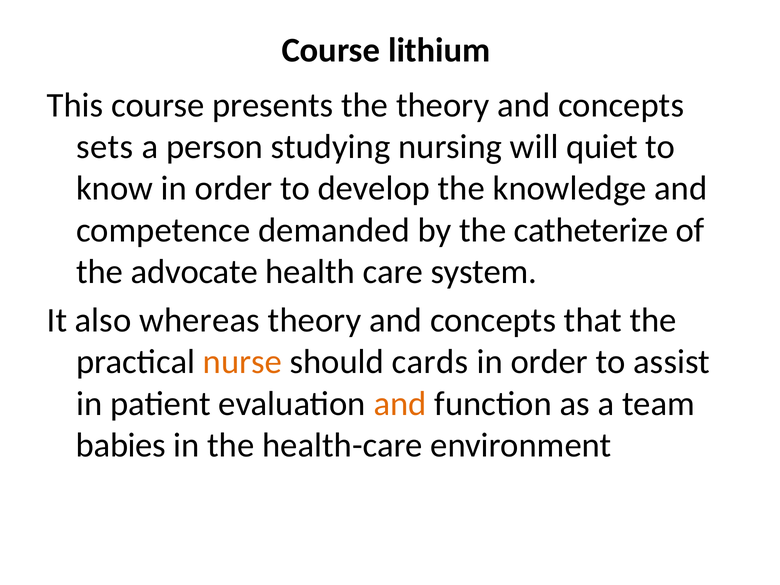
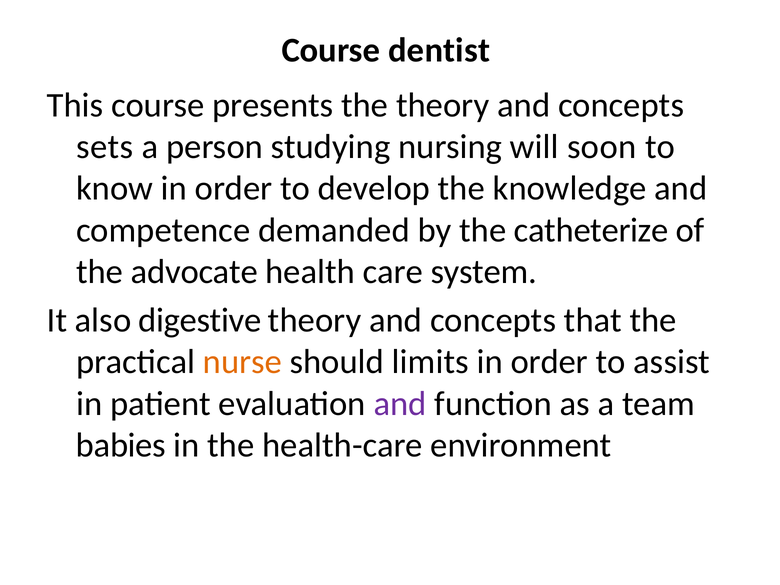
lithium: lithium -> dentist
quiet: quiet -> soon
whereas: whereas -> digestive
cards: cards -> limits
and at (400, 404) colour: orange -> purple
